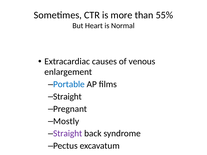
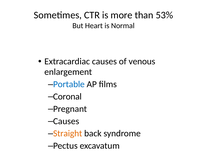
55%: 55% -> 53%
Straight at (67, 97): Straight -> Coronal
Mostly at (66, 121): Mostly -> Causes
Straight at (68, 134) colour: purple -> orange
